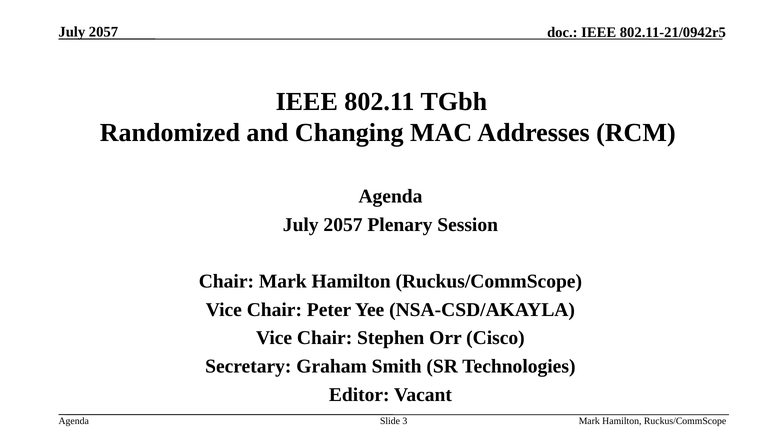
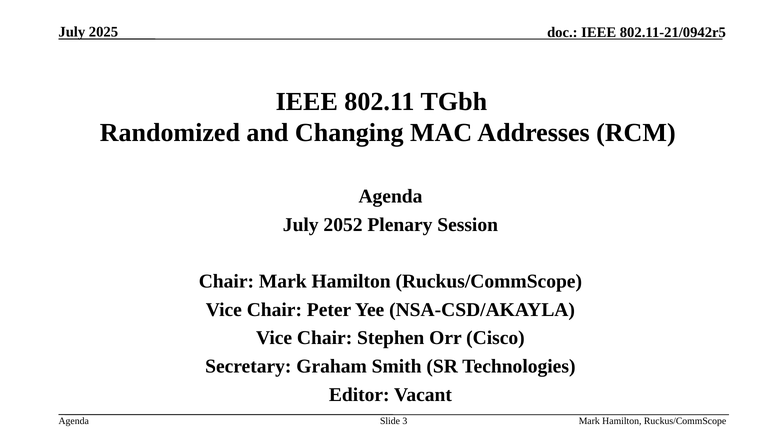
2057 at (103, 32): 2057 -> 2025
2057 at (343, 225): 2057 -> 2052
